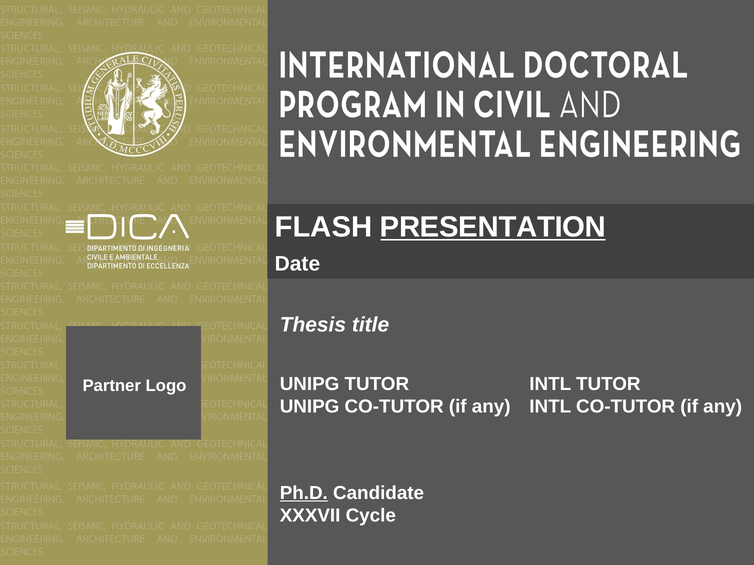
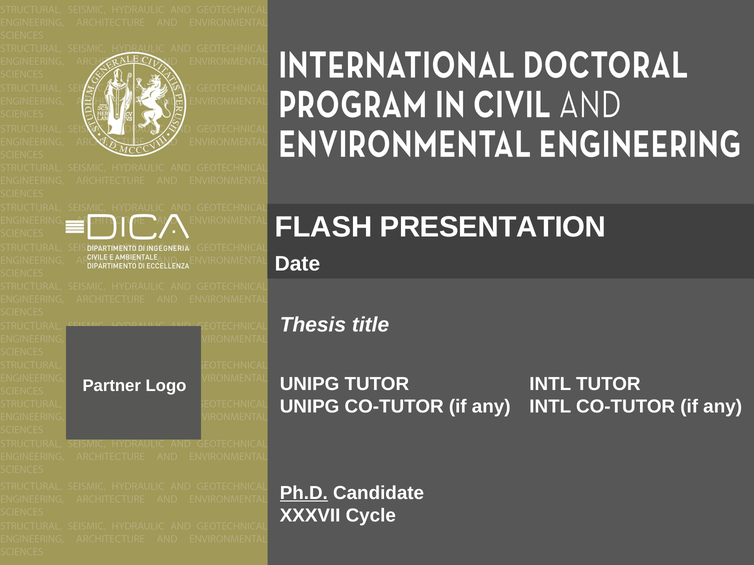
PRESENTATION underline: present -> none
